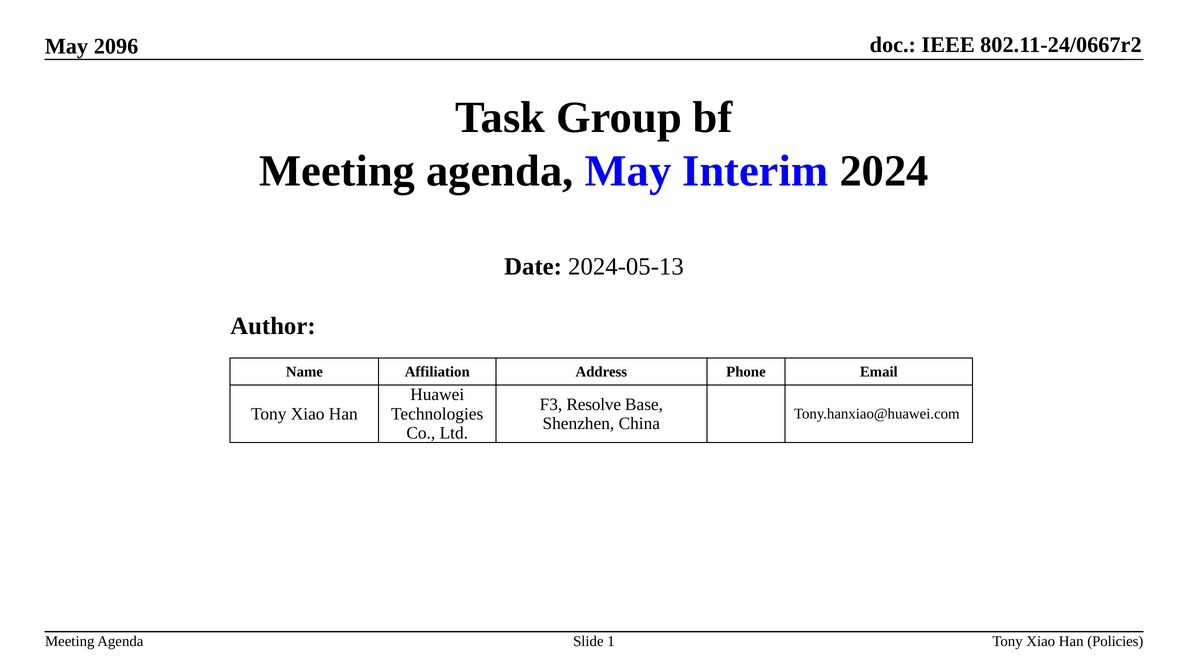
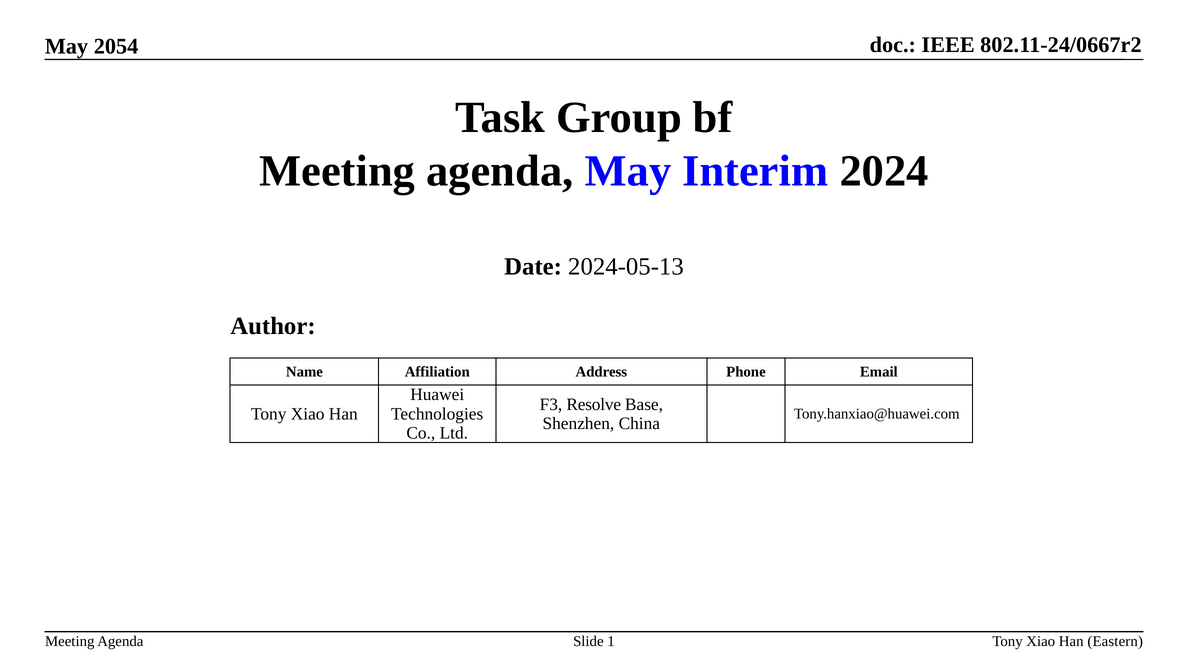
2096: 2096 -> 2054
Policies: Policies -> Eastern
